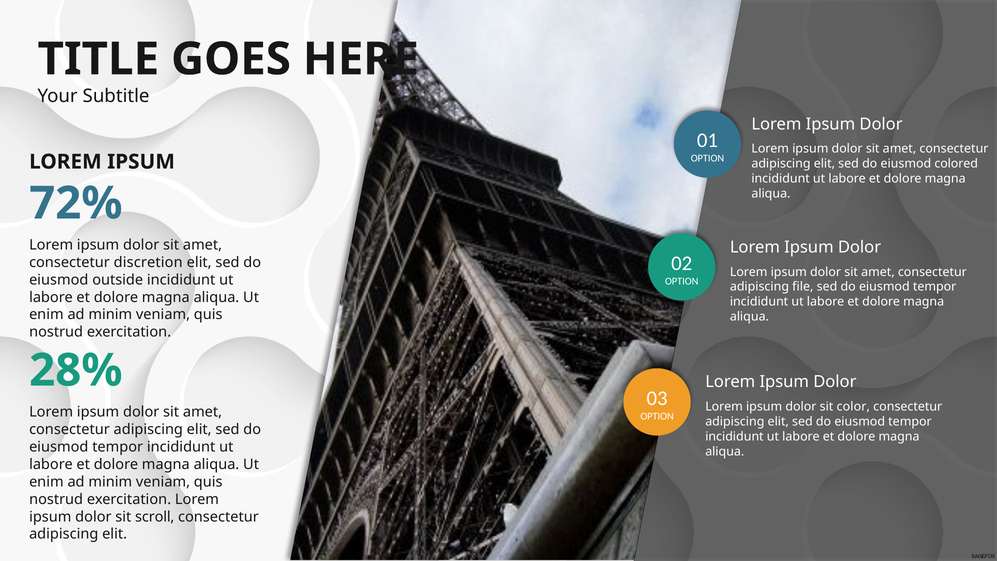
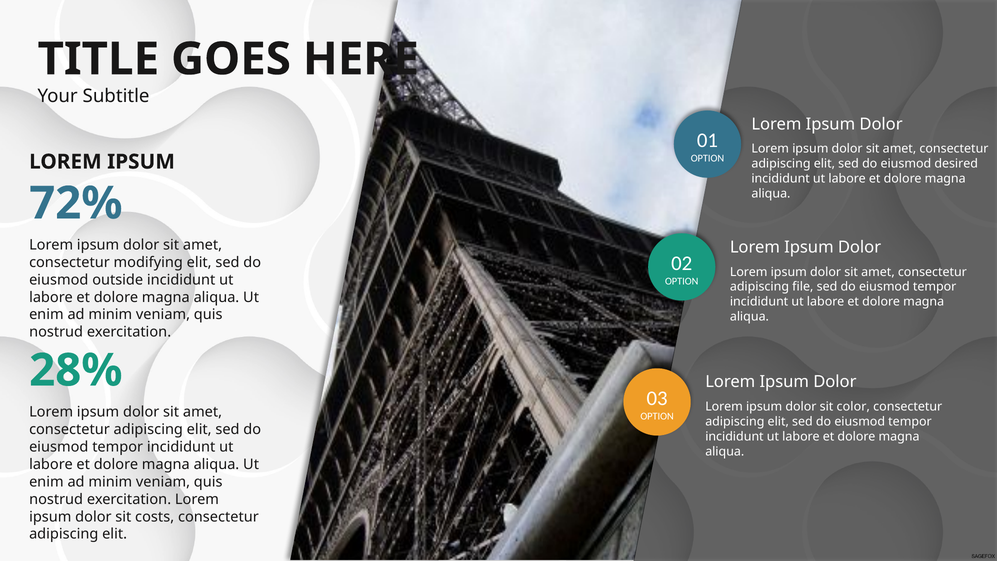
colored: colored -> desired
discretion: discretion -> modifying
scroll: scroll -> costs
